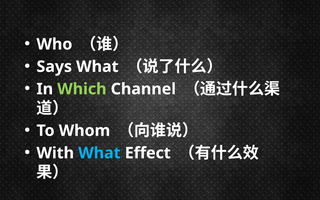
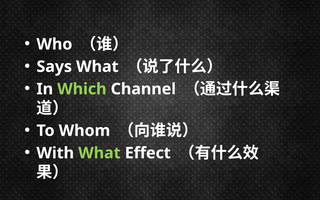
What at (99, 153) colour: light blue -> light green
